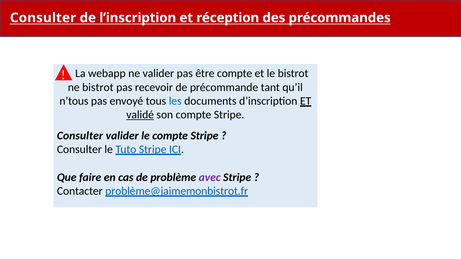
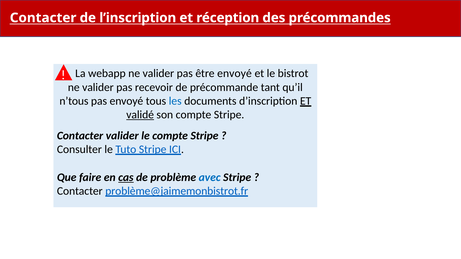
Consulter at (43, 18): Consulter -> Contacter
être compte: compte -> envoyé
bistrot at (98, 87): bistrot -> valider
Consulter at (80, 136): Consulter -> Contacter
cas underline: none -> present
avec colour: purple -> blue
